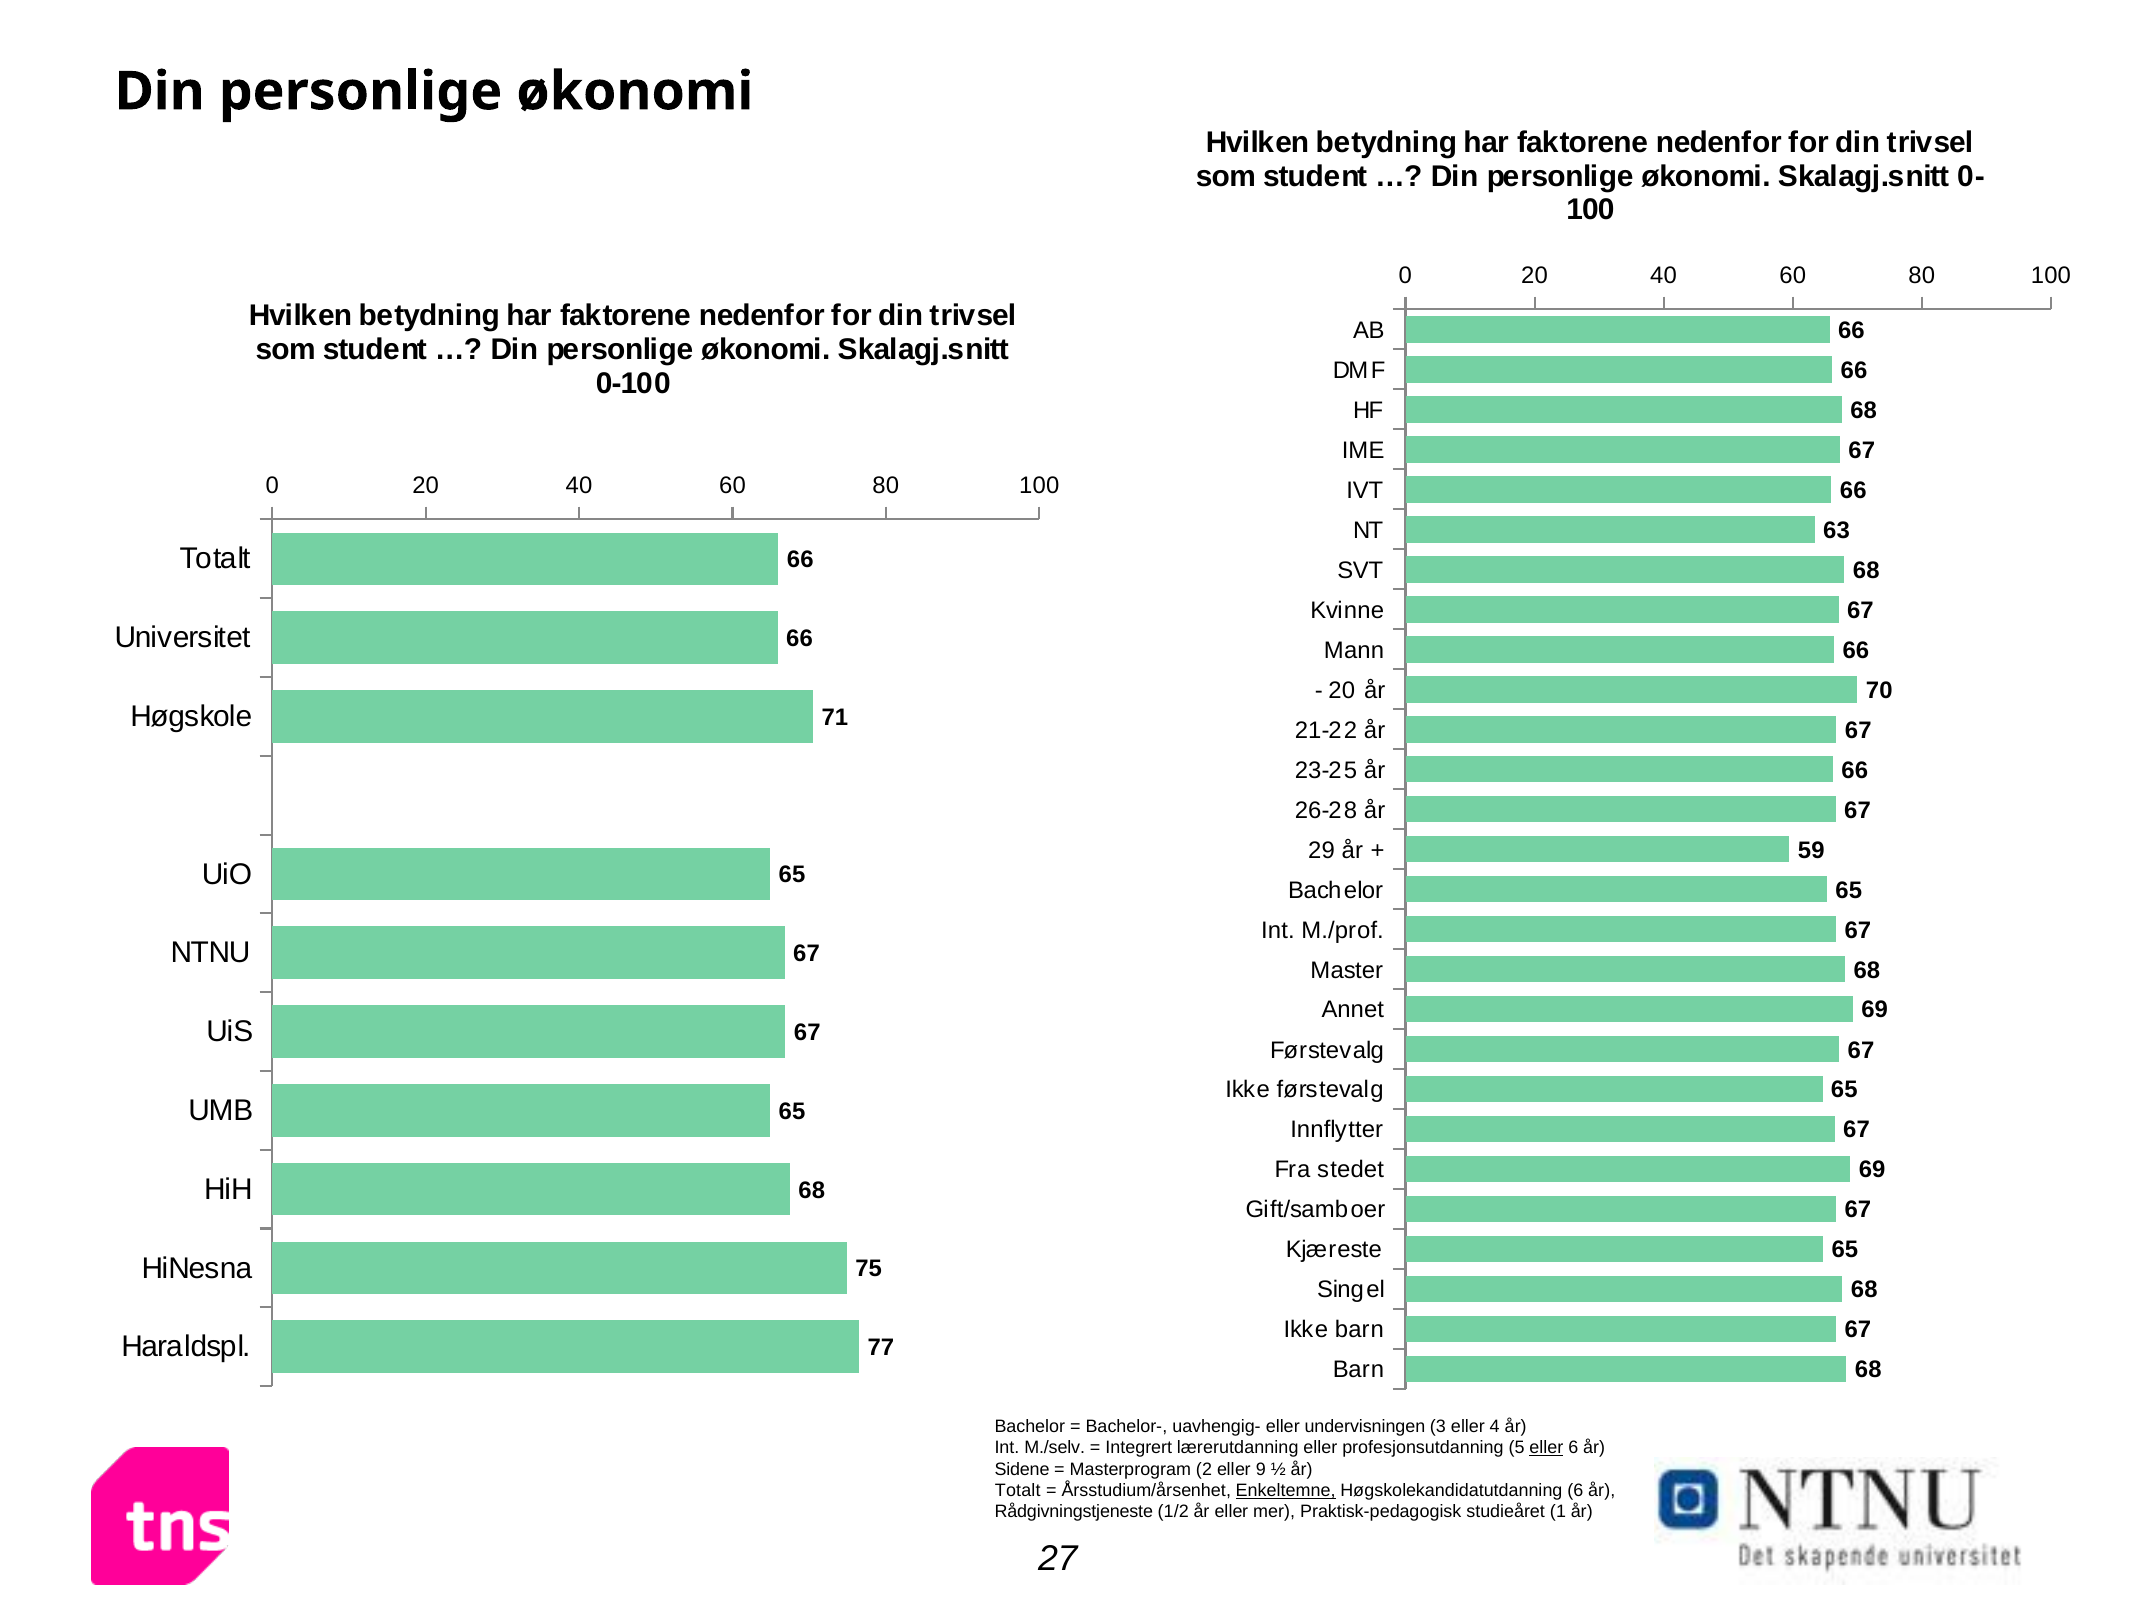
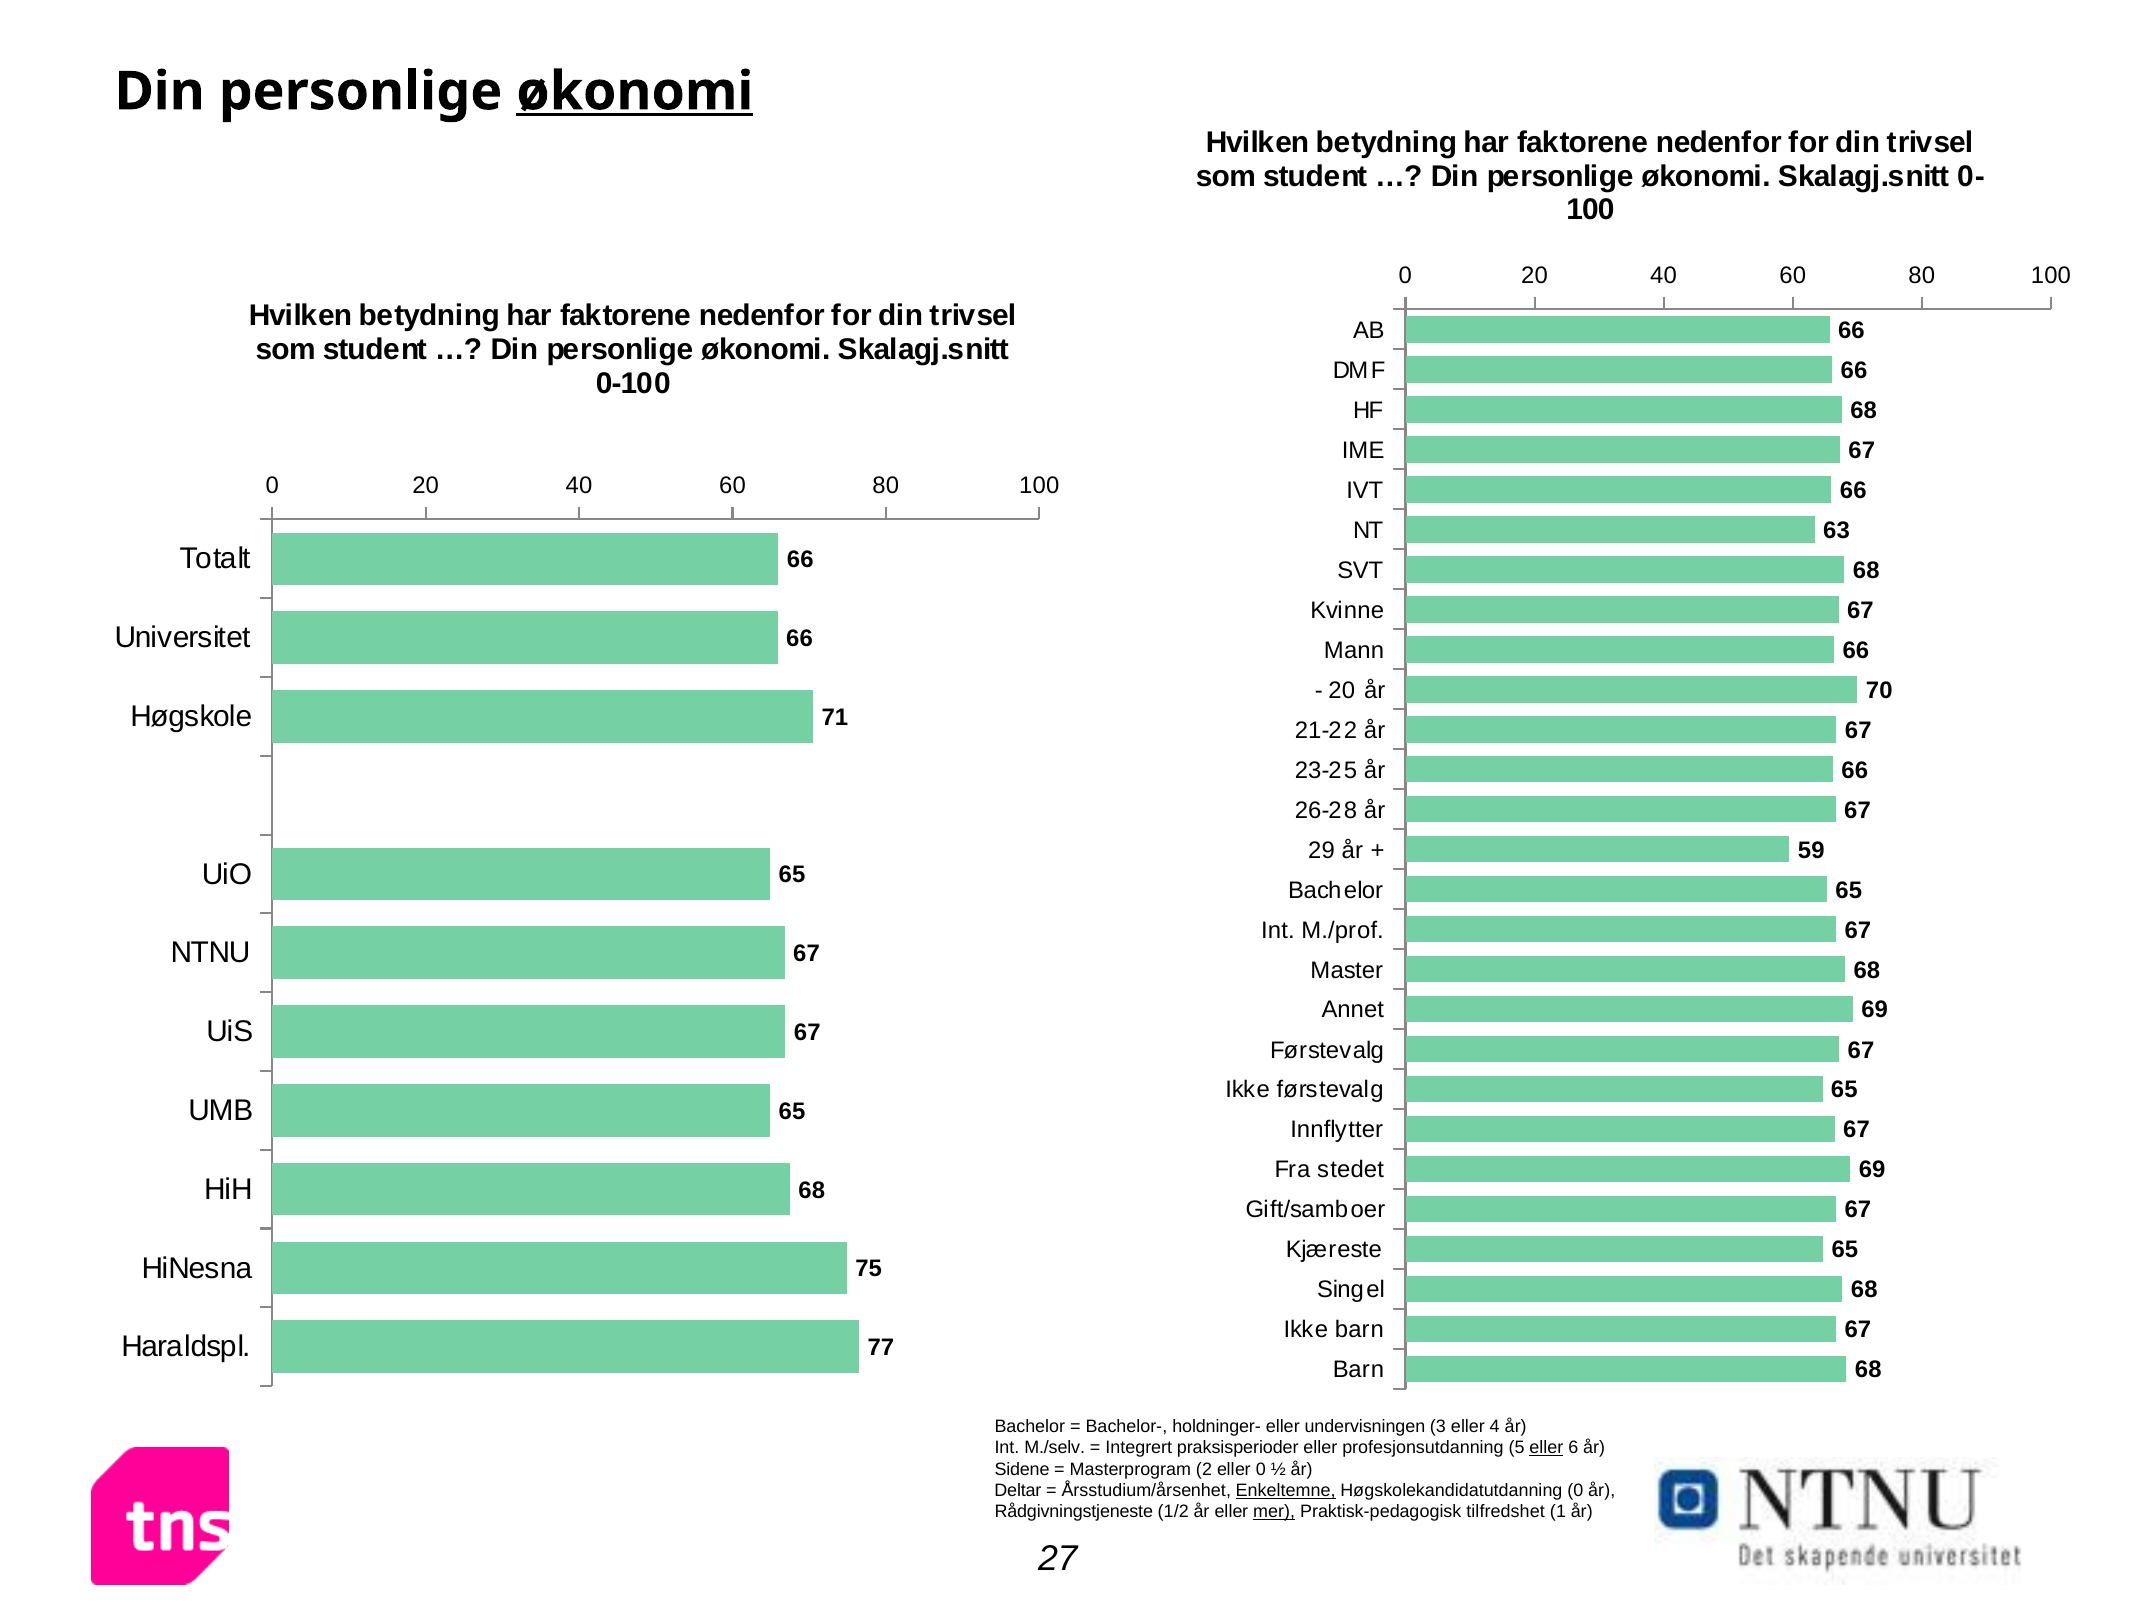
økonomi at (635, 92) underline: none -> present
uavhengig-: uavhengig- -> holdninger-
lærerutdanning: lærerutdanning -> praksisperioder
eller 9: 9 -> 0
Totalt at (1018, 1491): Totalt -> Deltar
Høgskolekandidatutdanning 6: 6 -> 0
mer underline: none -> present
studieåret: studieåret -> tilfredshet
